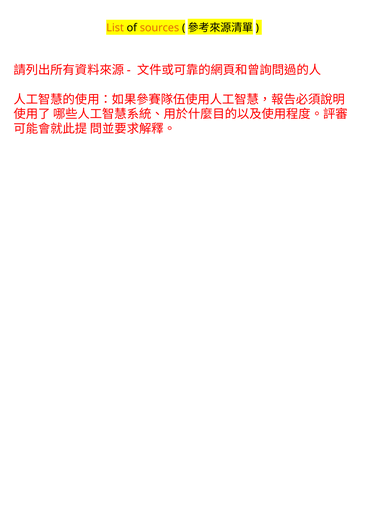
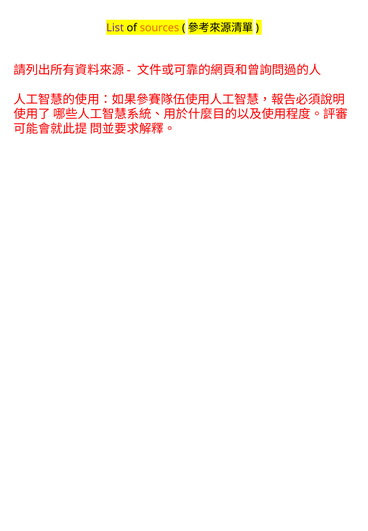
List colour: orange -> purple
